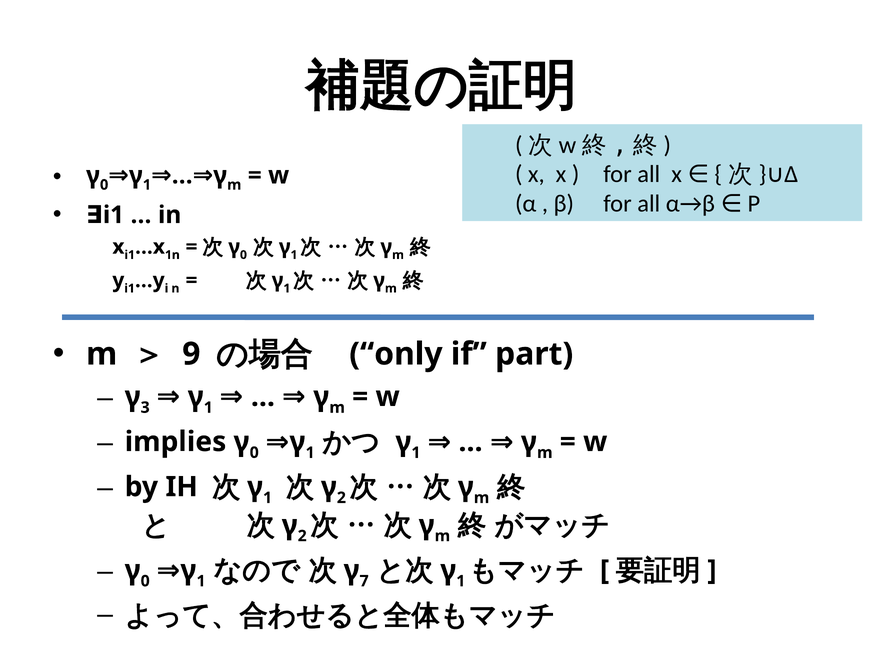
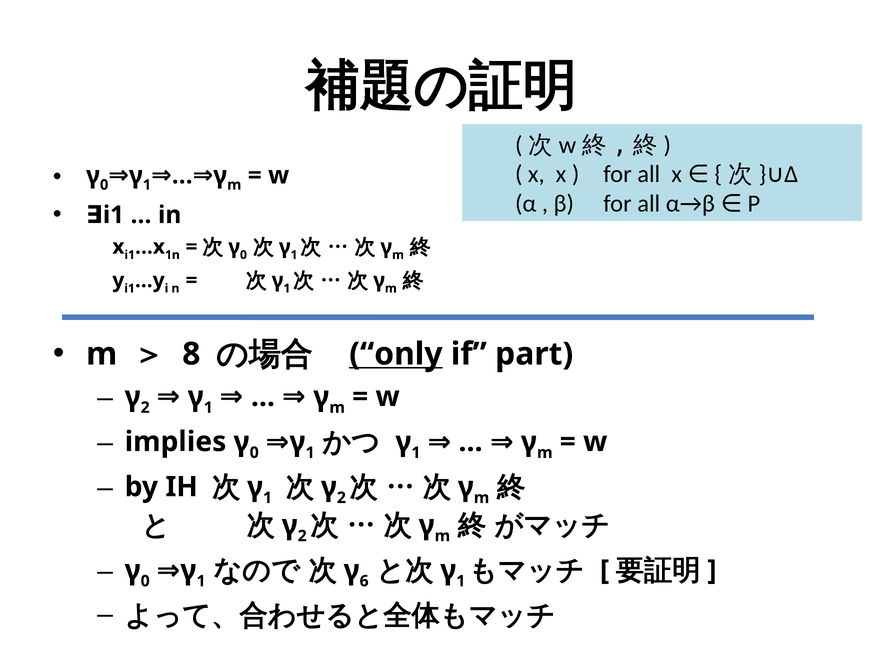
9: 9 -> 8
only underline: none -> present
3 at (145, 408): 3 -> 2
7: 7 -> 6
